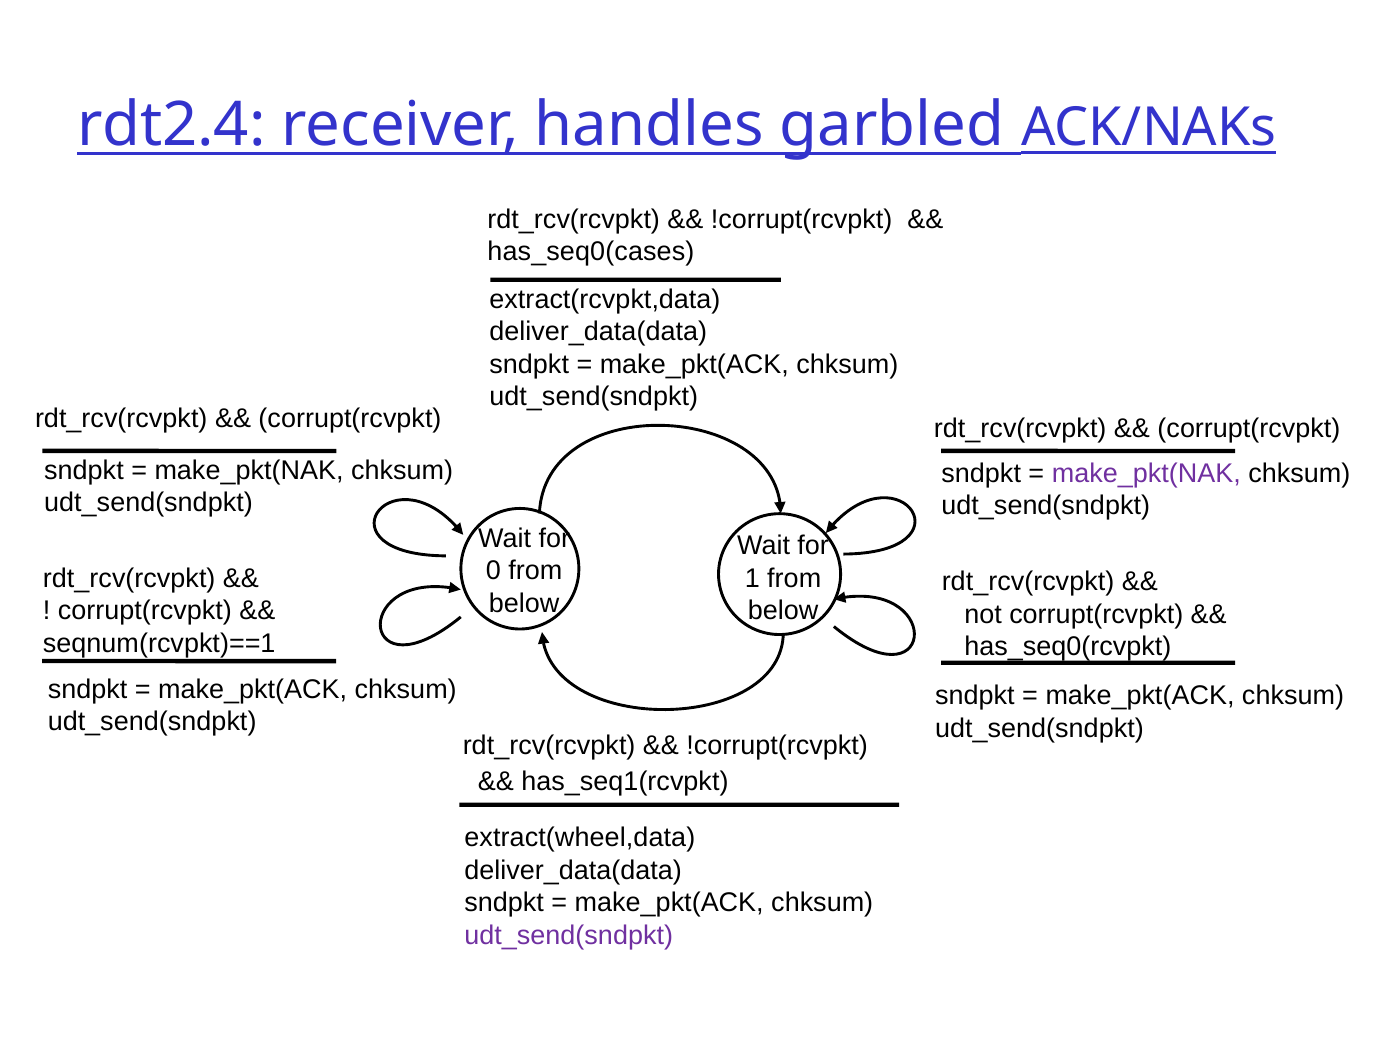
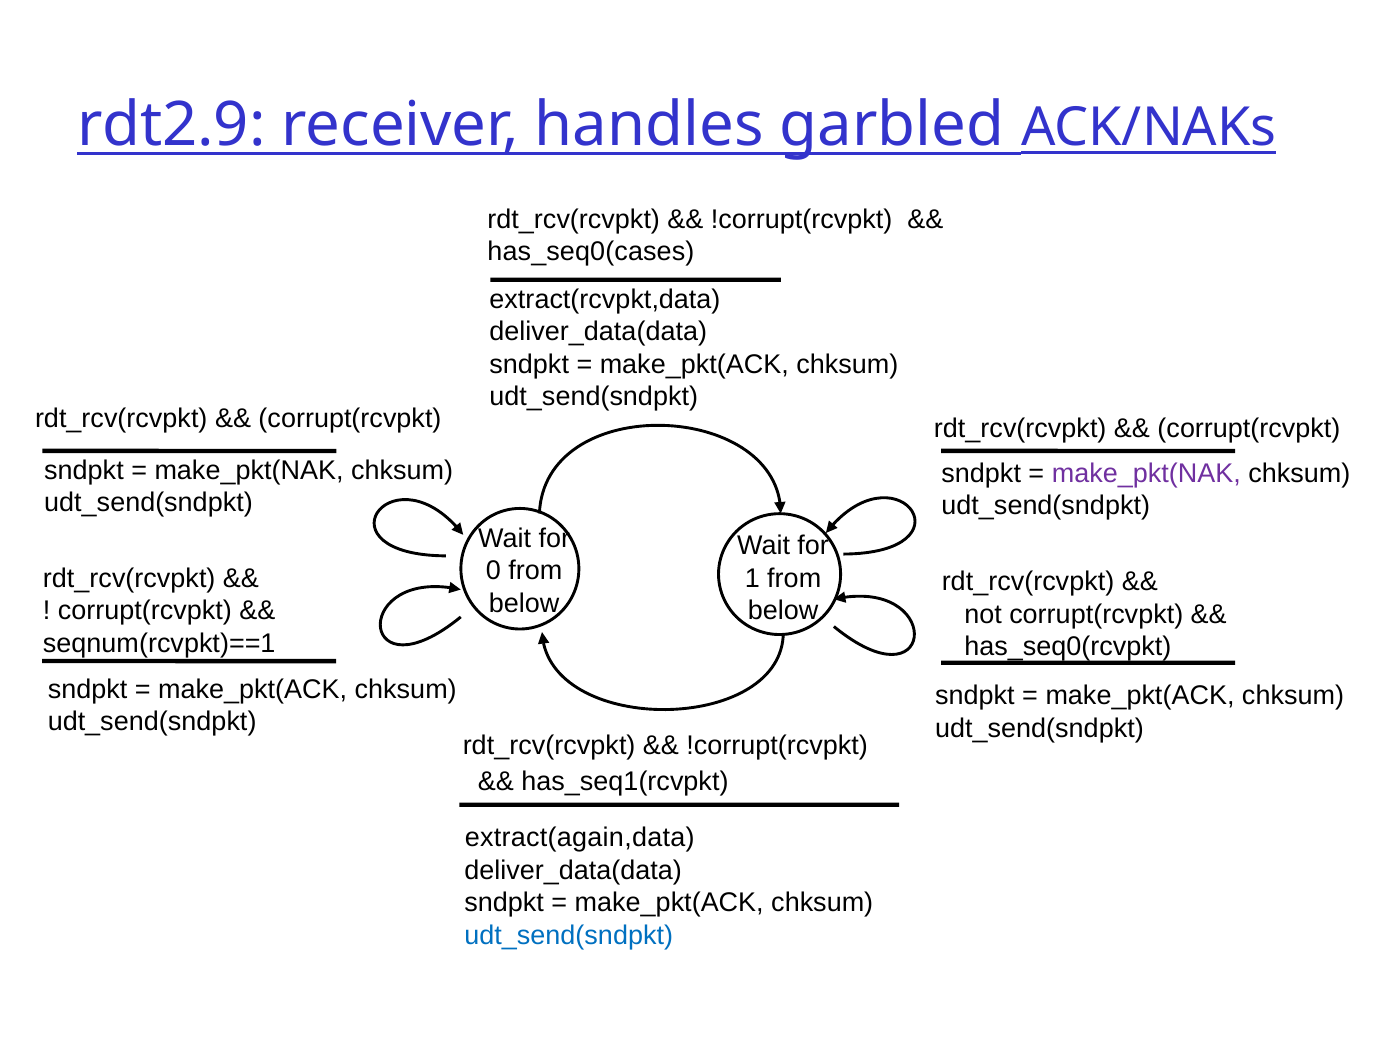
rdt2.4: rdt2.4 -> rdt2.9
extract(wheel,data: extract(wheel,data -> extract(again,data
udt_send(sndpkt at (569, 935) colour: purple -> blue
